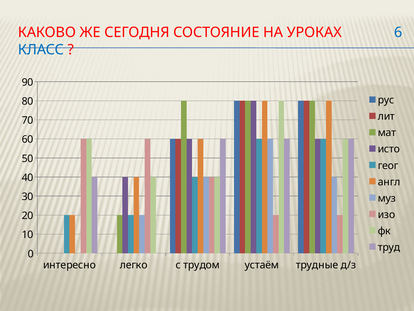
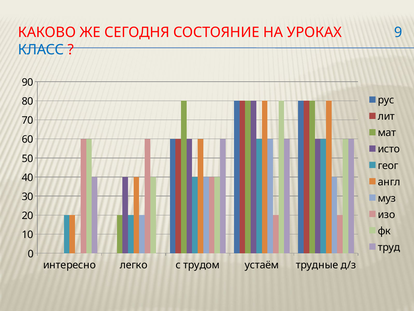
6: 6 -> 9
